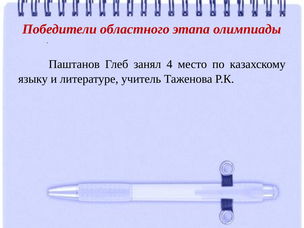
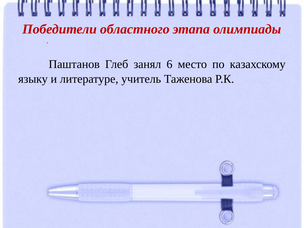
4: 4 -> 6
